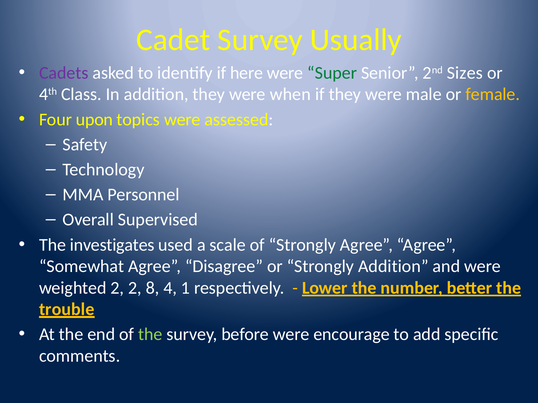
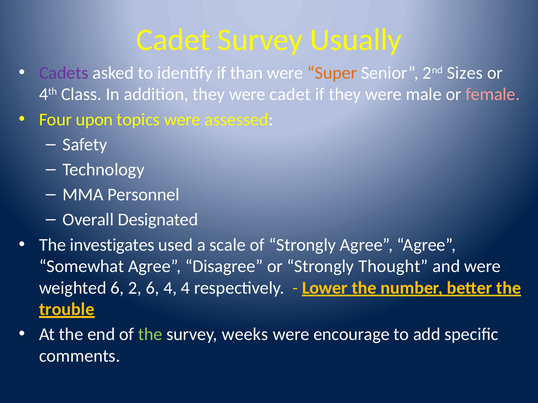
here: here -> than
Super colour: green -> orange
were when: when -> cadet
female colour: yellow -> pink
Supervised: Supervised -> Designated
Strongly Addition: Addition -> Thought
weighted 2: 2 -> 6
2 8: 8 -> 6
4 1: 1 -> 4
before: before -> weeks
